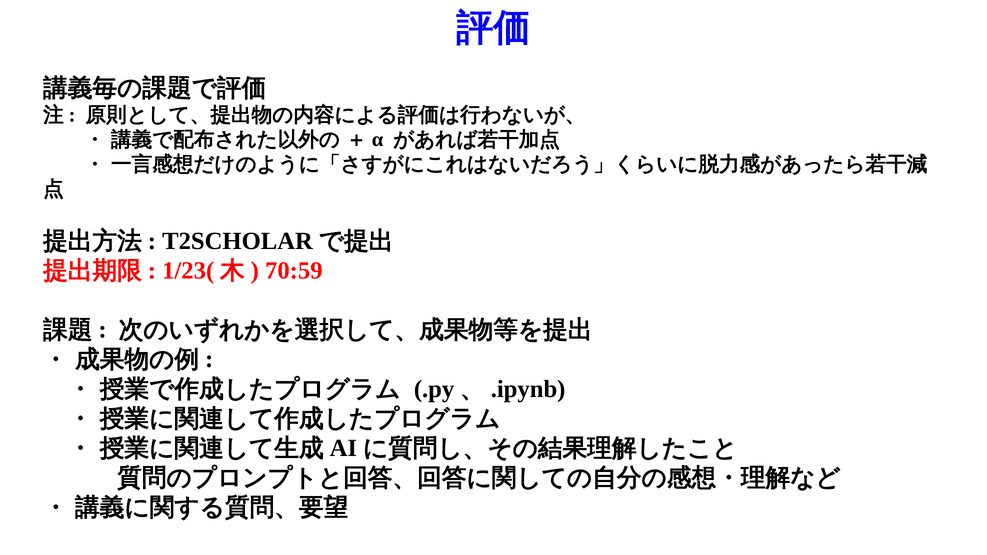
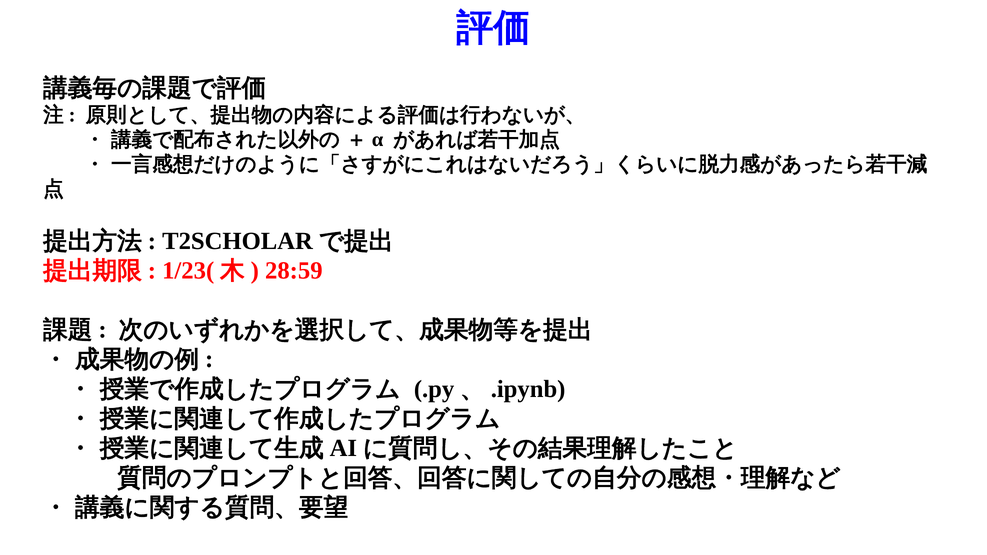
70:59: 70:59 -> 28:59
